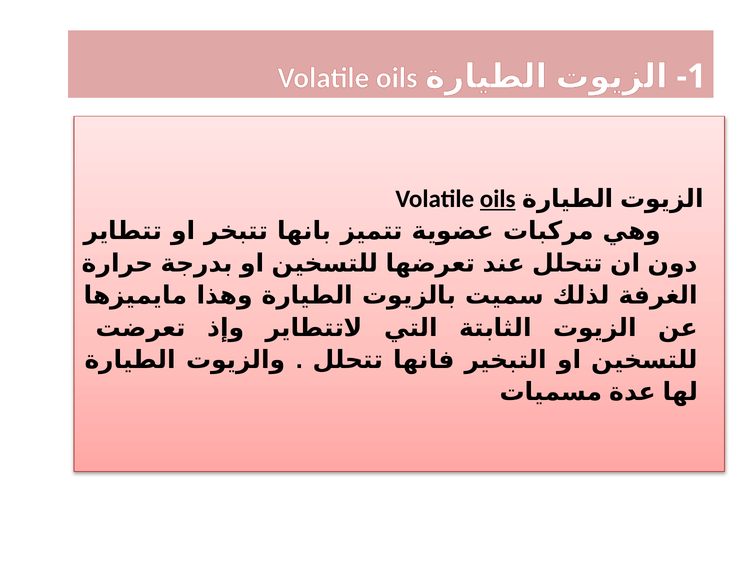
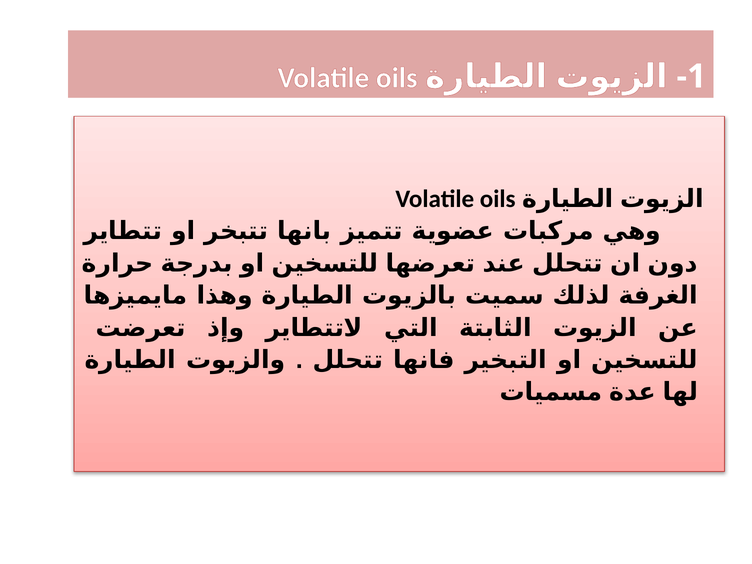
oils at (498, 199) underline: present -> none
